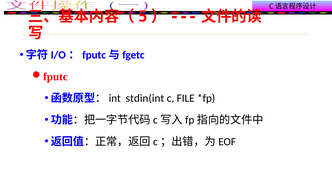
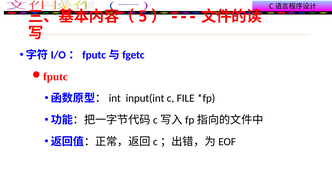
stdin(int: stdin(int -> input(int
